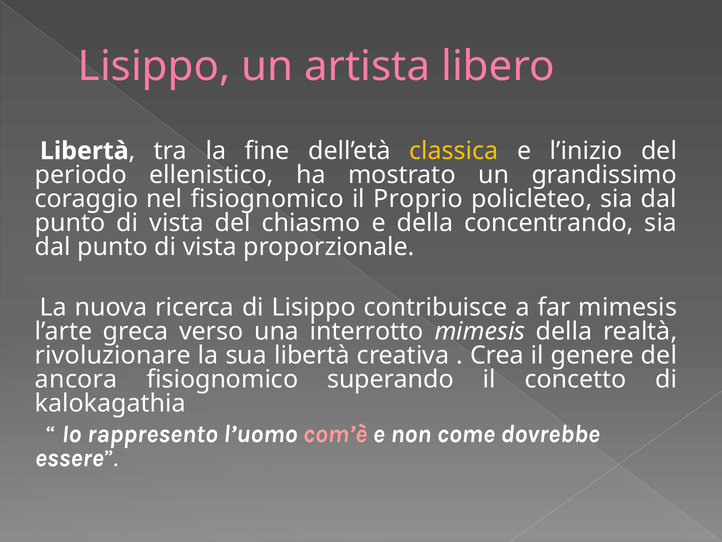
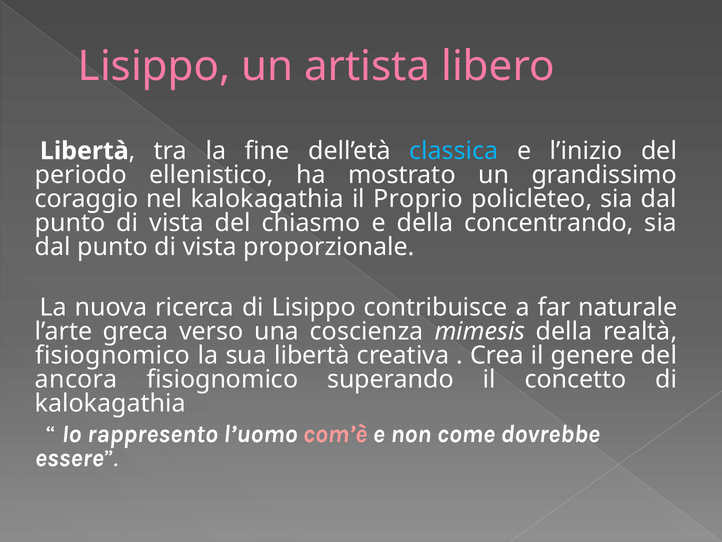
classica colour: yellow -> light blue
nel fisiognomico: fisiognomico -> kalokagathia
far mimesis: mimesis -> naturale
interrotto: interrotto -> coscienza
rivoluzionare at (113, 355): rivoluzionare -> fisiognomico
